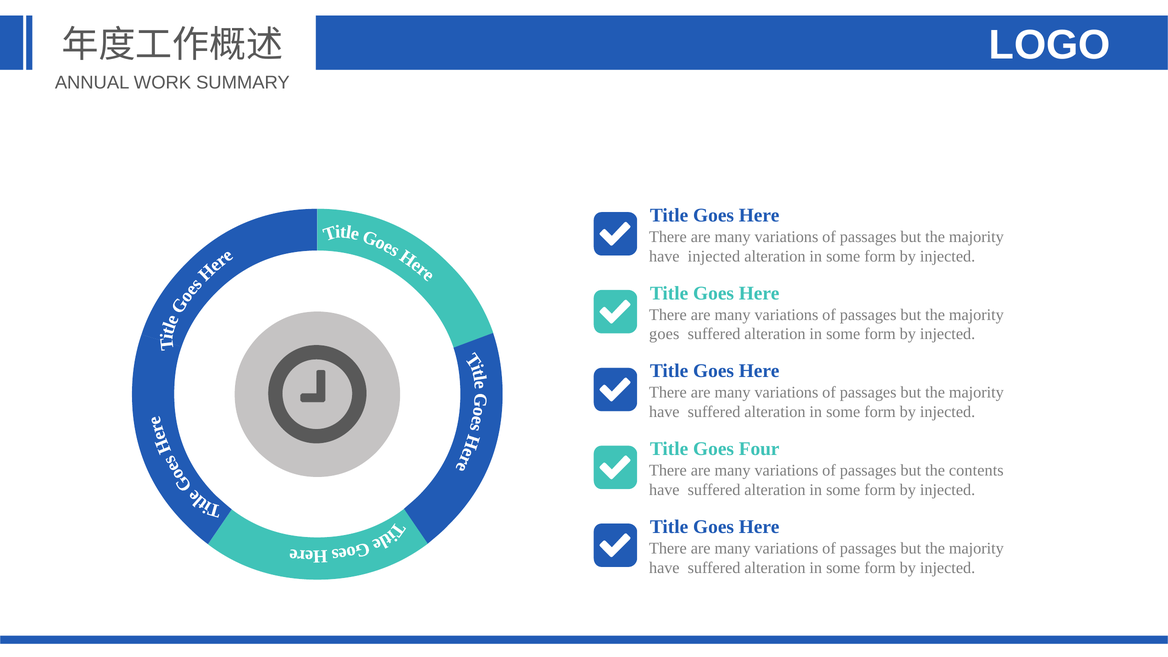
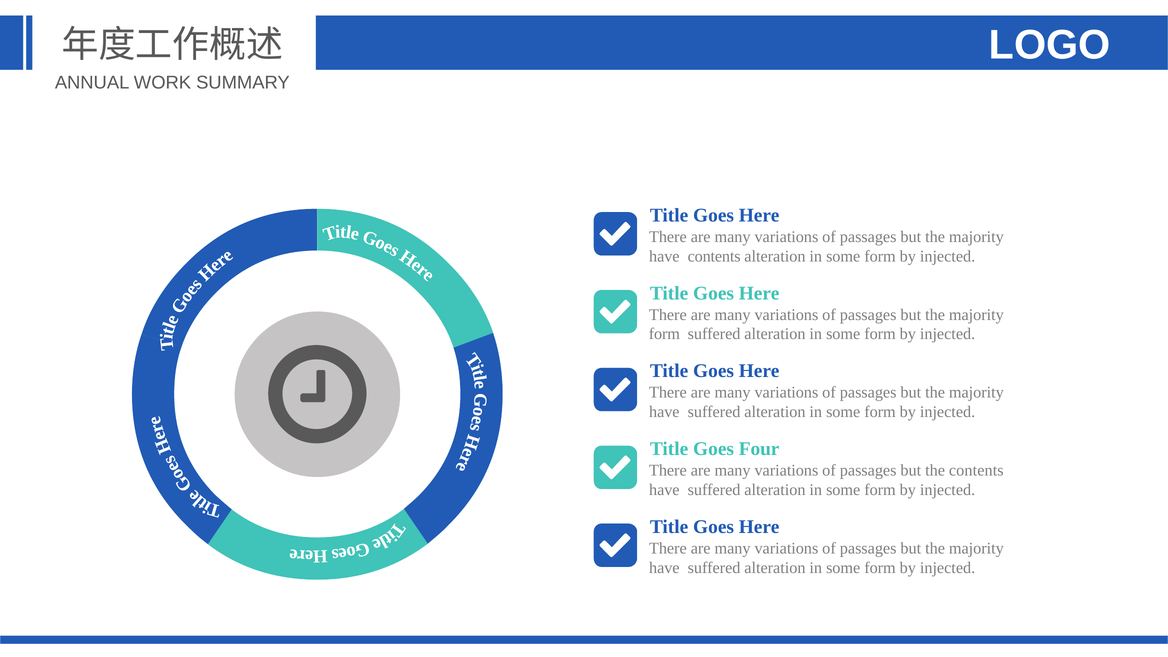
have injected: injected -> contents
goes at (664, 334): goes -> form
